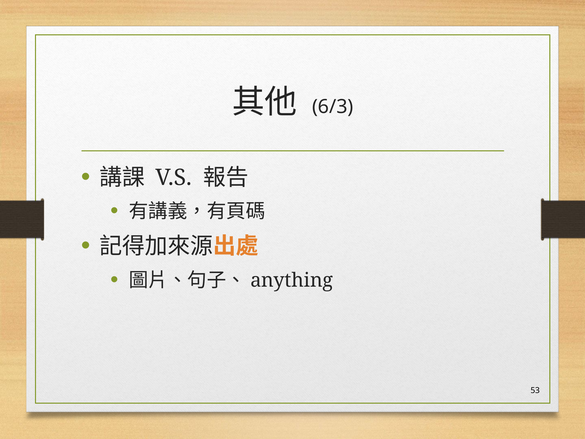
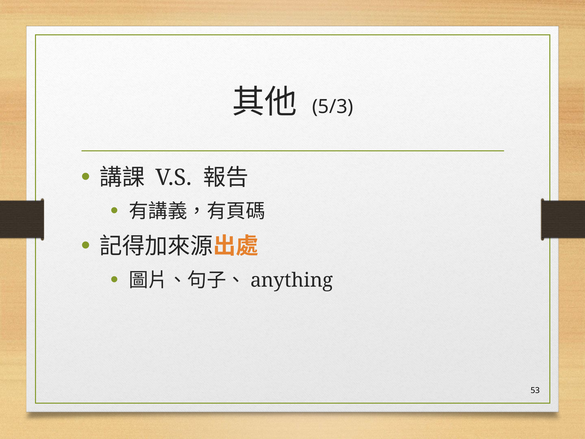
6/3: 6/3 -> 5/3
